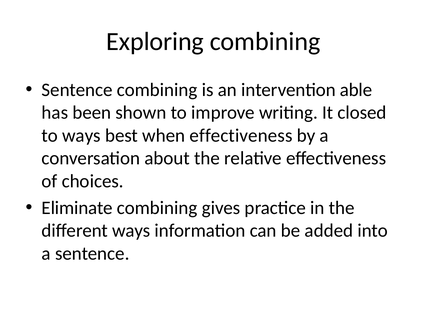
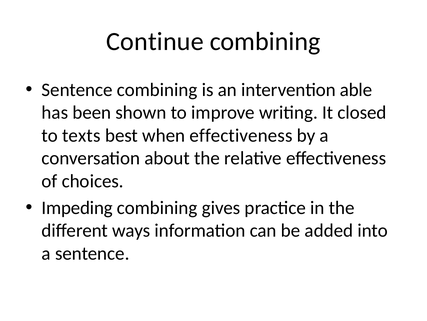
Exploring: Exploring -> Continue
to ways: ways -> texts
Eliminate: Eliminate -> Impeding
